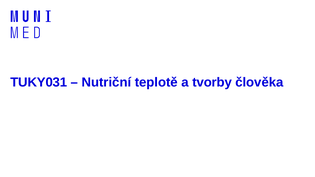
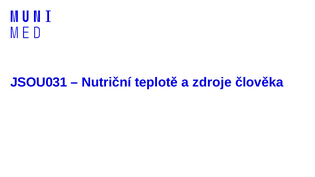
TUKY031: TUKY031 -> JSOU031
tvorby: tvorby -> zdroje
